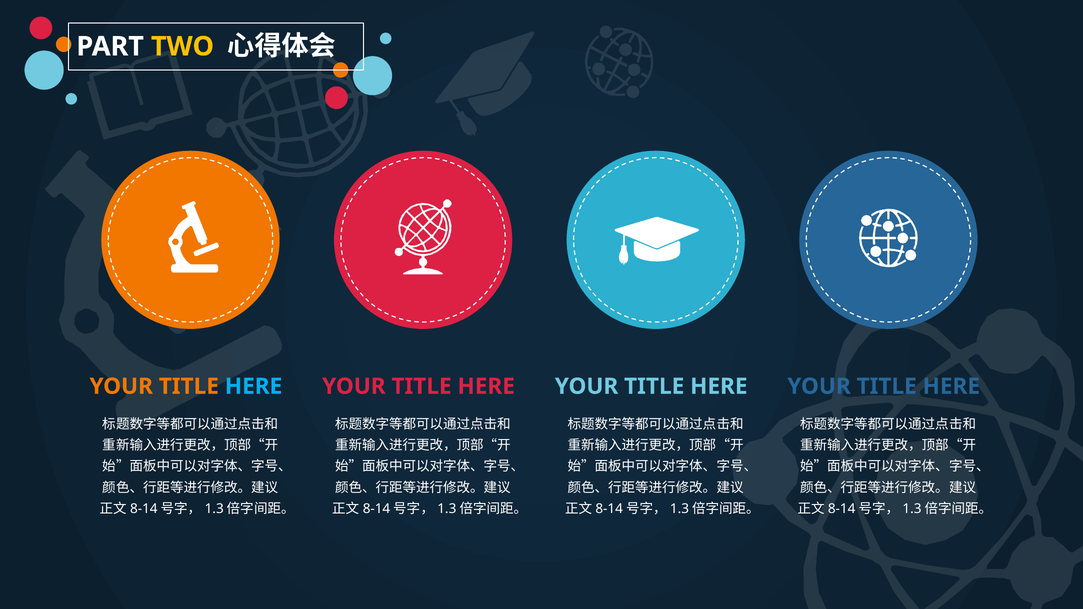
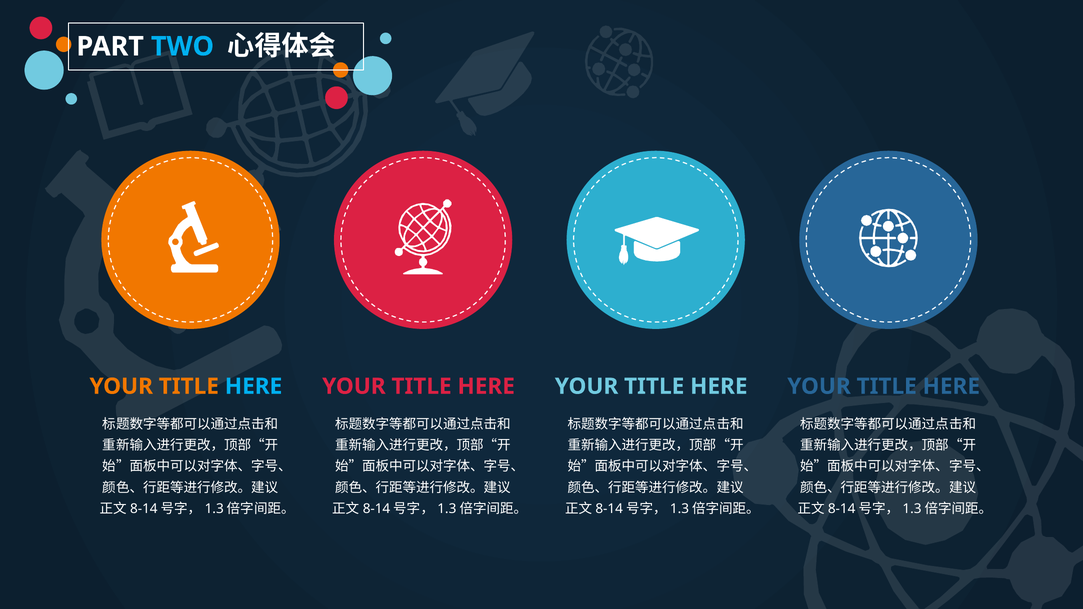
TWO colour: yellow -> light blue
